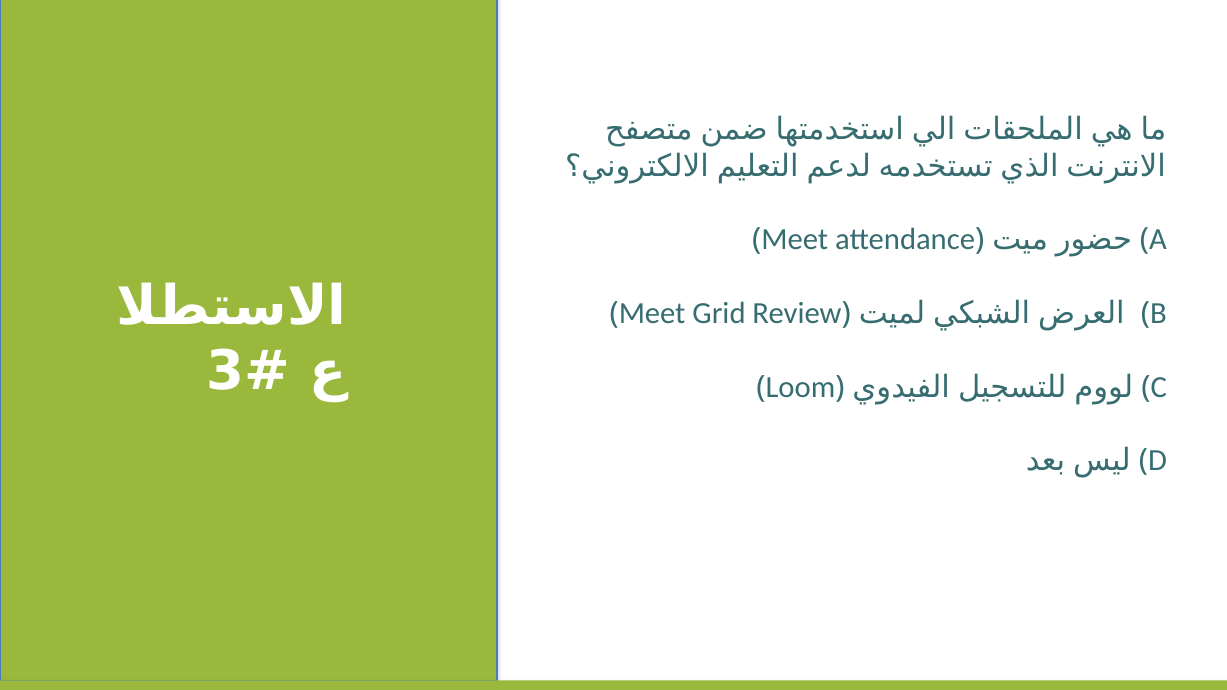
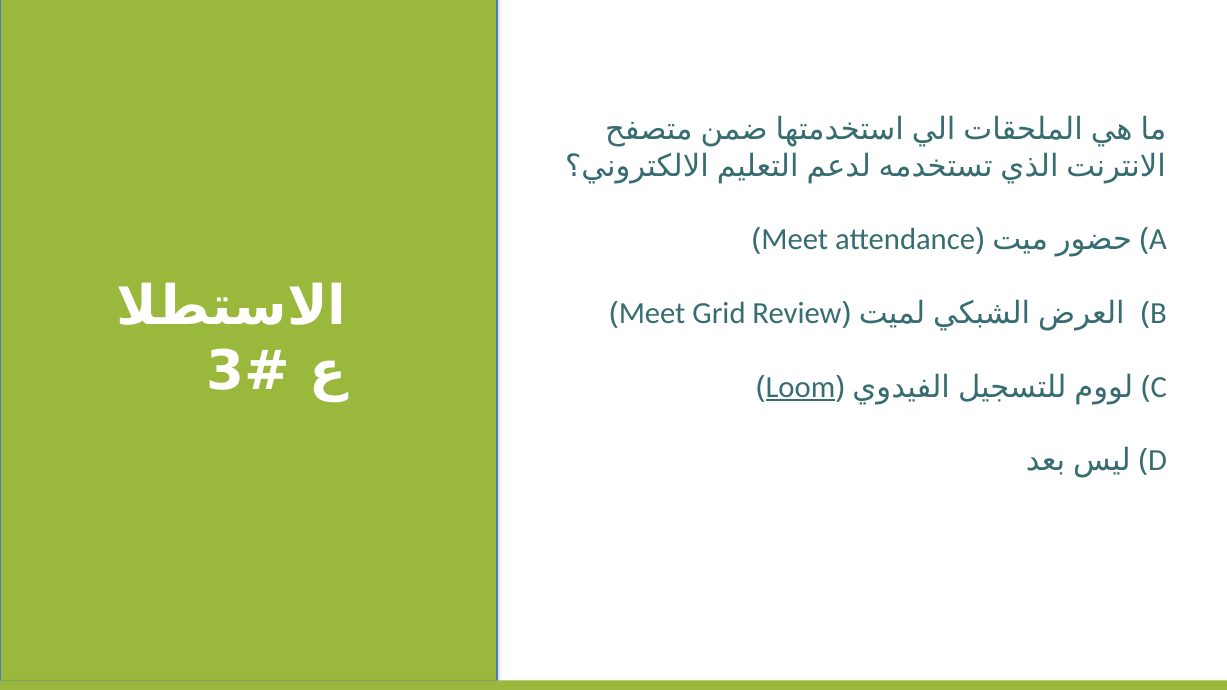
Loom underline: none -> present
